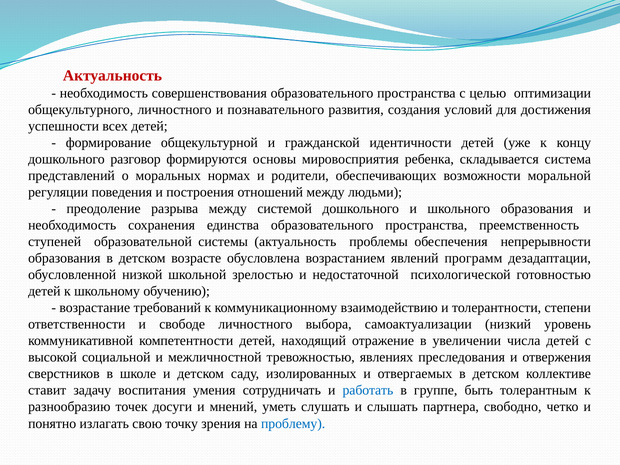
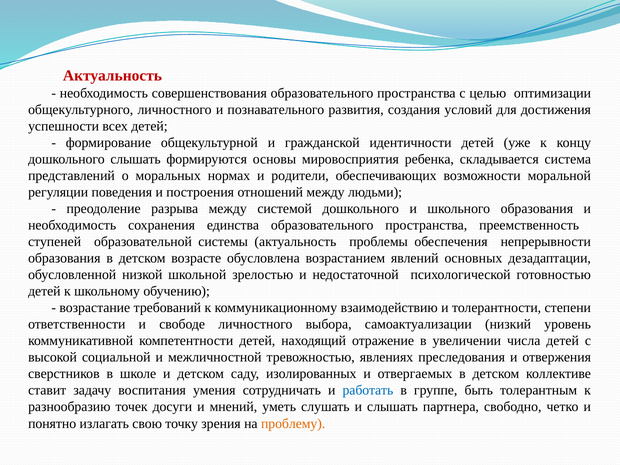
дошкольного разговор: разговор -> слышать
программ: программ -> основных
проблему colour: blue -> orange
